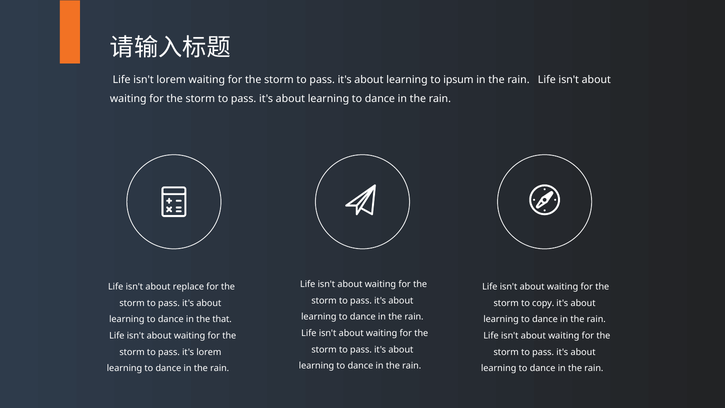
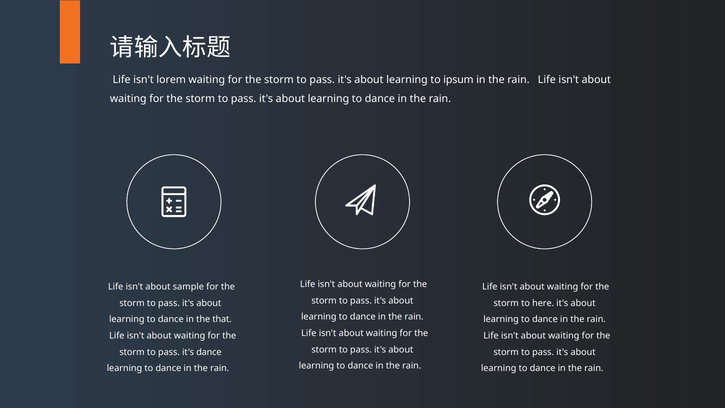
replace: replace -> sample
copy: copy -> here
it's lorem: lorem -> dance
